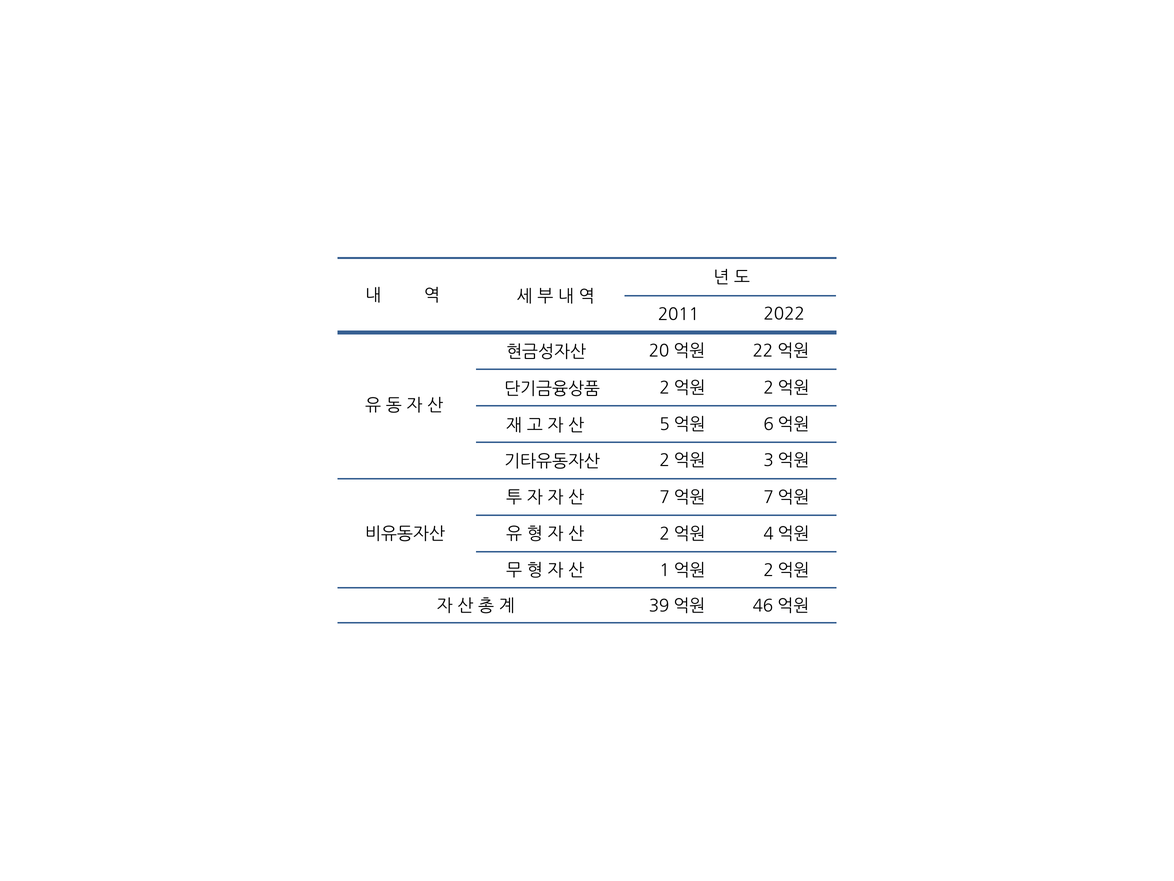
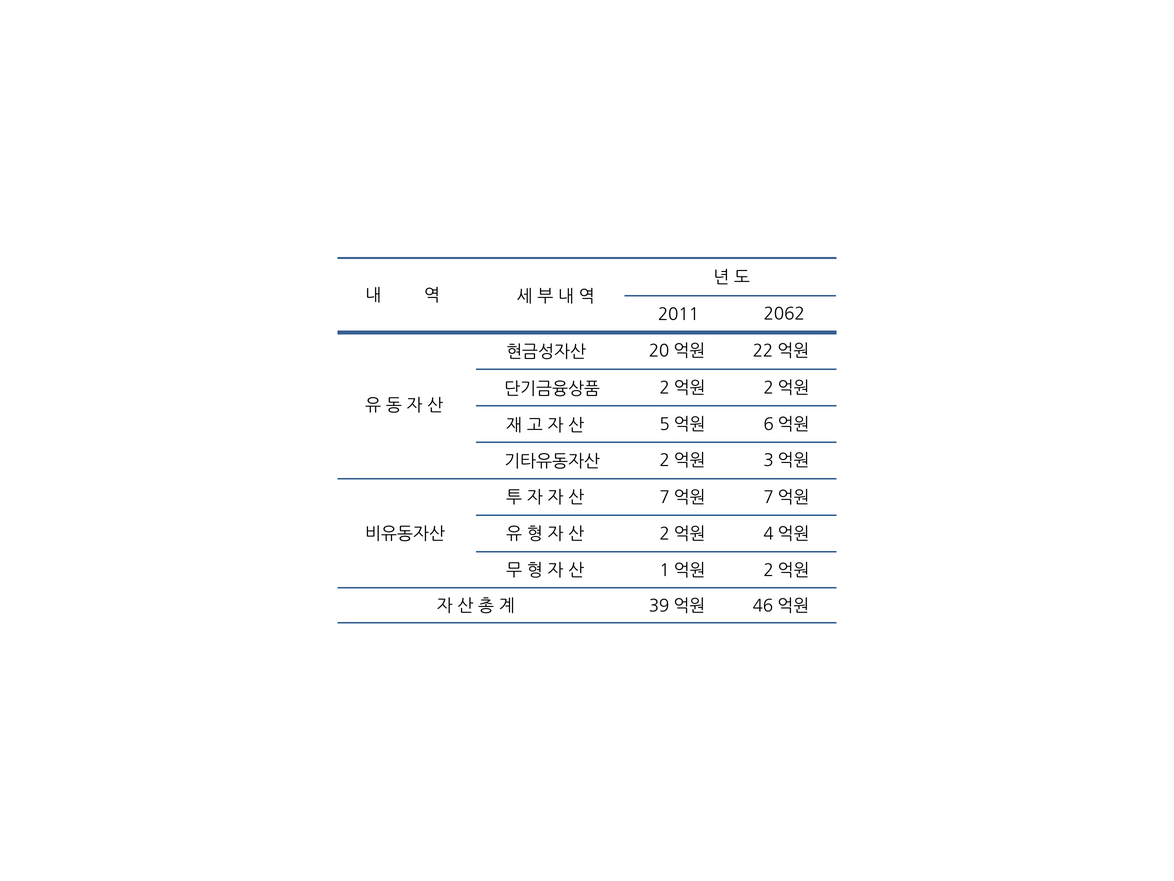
2022: 2022 -> 2062
